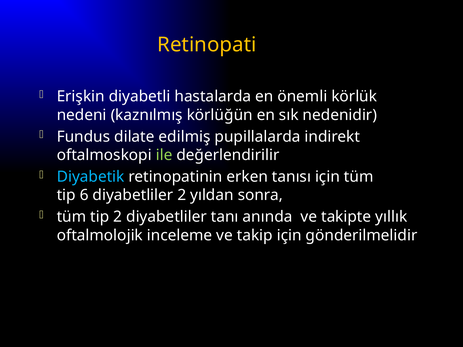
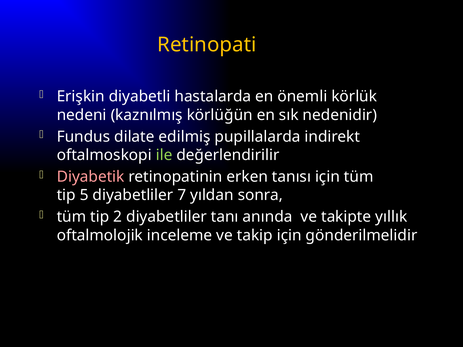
Diyabetik colour: light blue -> pink
6: 6 -> 5
diyabetliler 2: 2 -> 7
